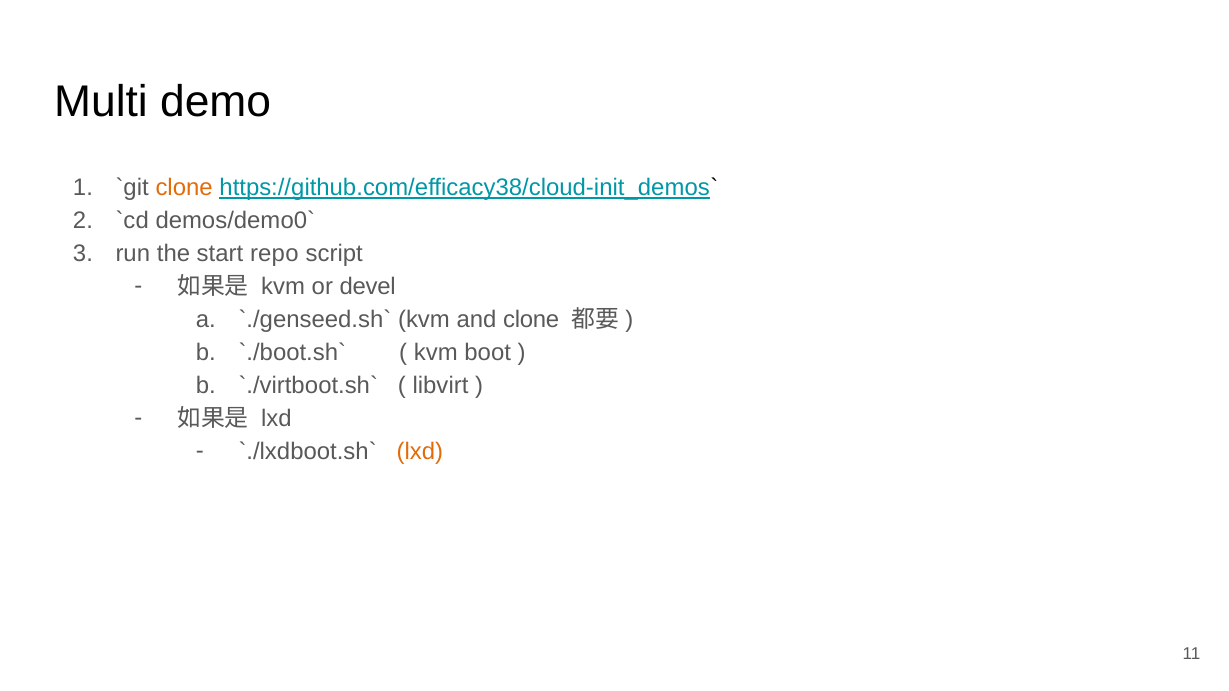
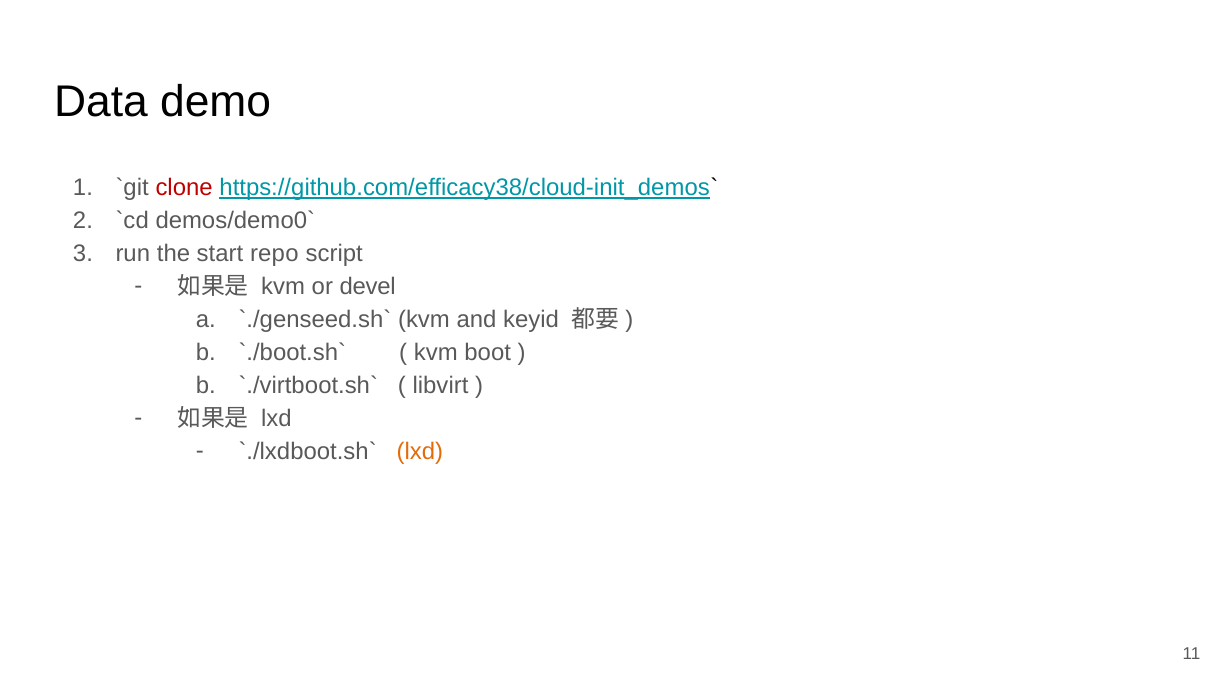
Multi: Multi -> Data
clone at (184, 188) colour: orange -> red
and clone: clone -> keyid
